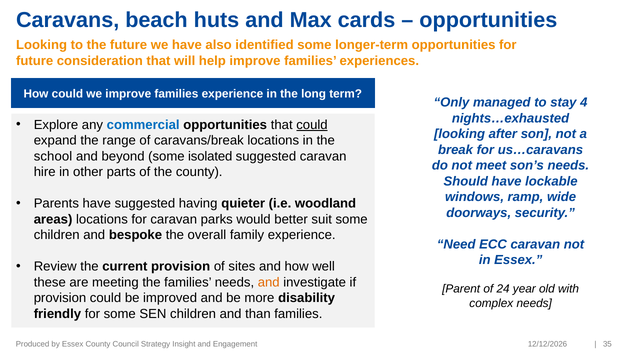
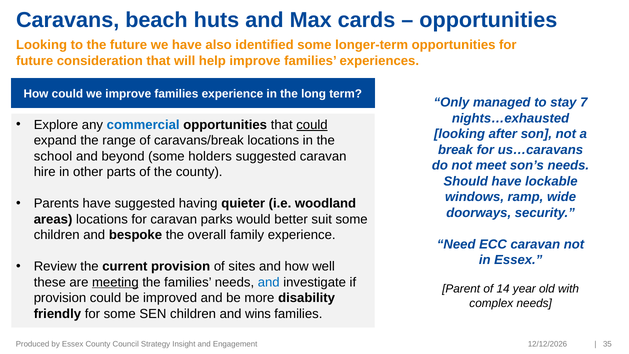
4: 4 -> 7
isolated: isolated -> holders
meeting underline: none -> present
and at (269, 282) colour: orange -> blue
24: 24 -> 14
than: than -> wins
